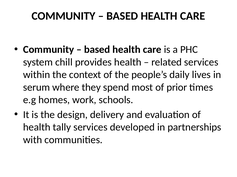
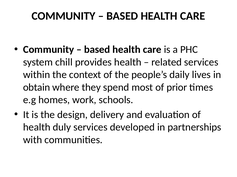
serum: serum -> obtain
tally: tally -> duly
